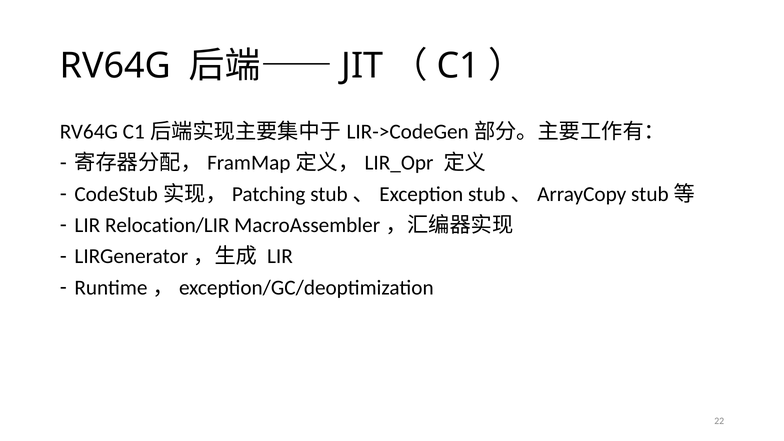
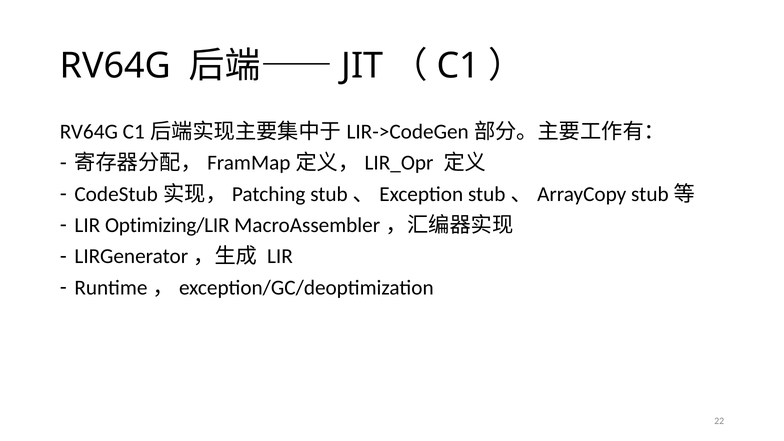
Relocation/LIR: Relocation/LIR -> Optimizing/LIR
